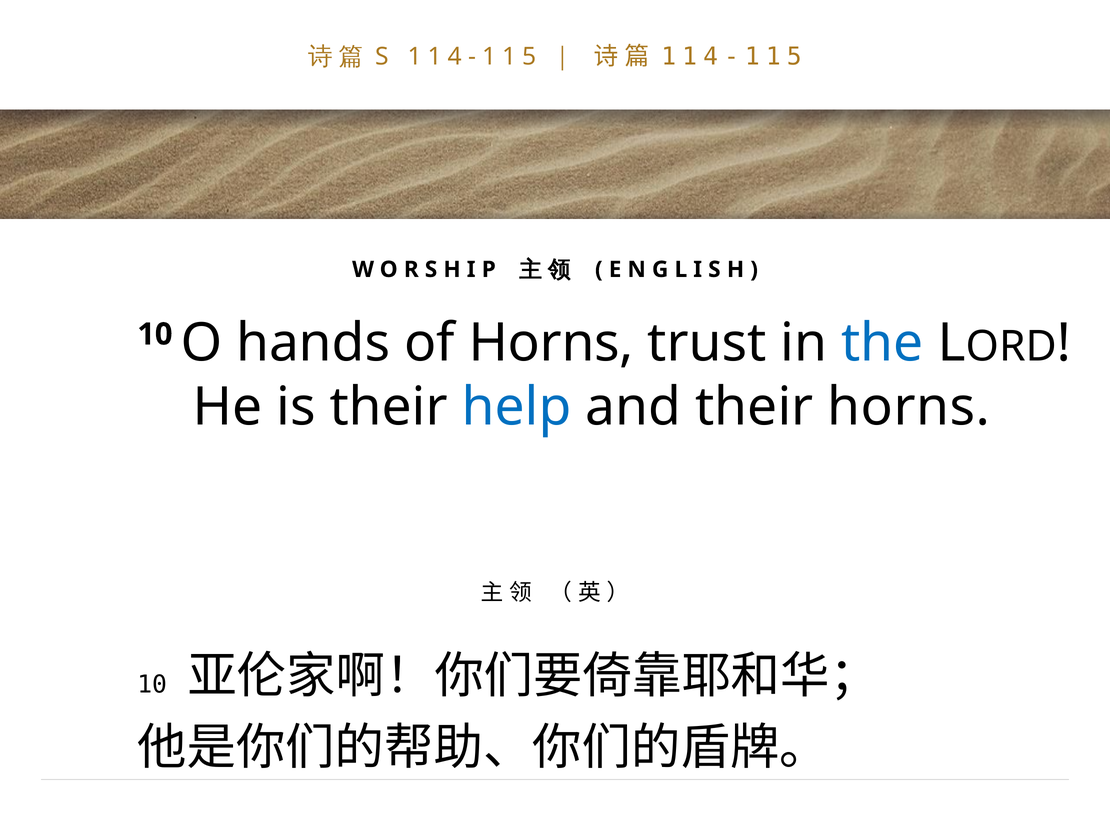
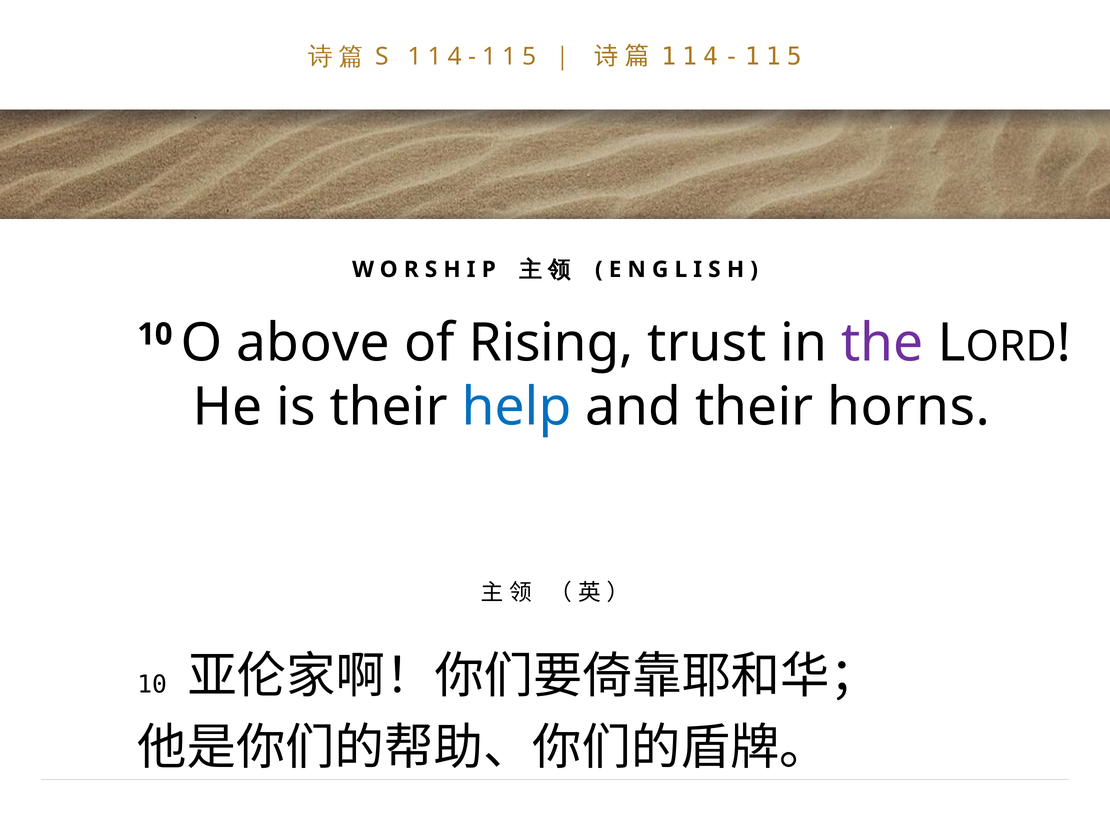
hands: hands -> above
of Horns: Horns -> Rising
the colour: blue -> purple
